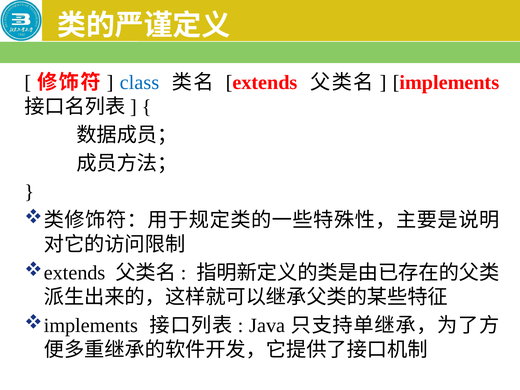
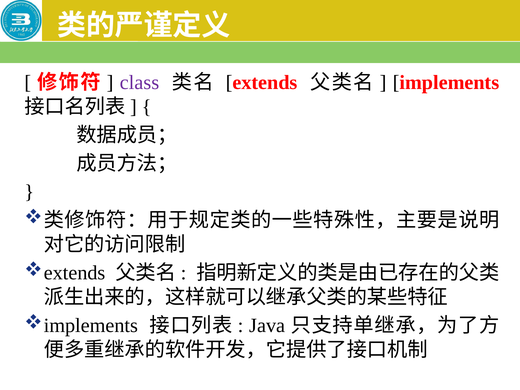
class colour: blue -> purple
